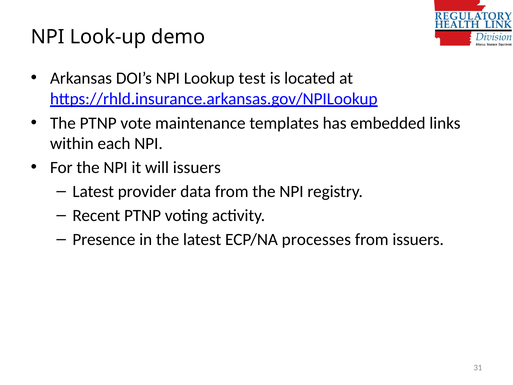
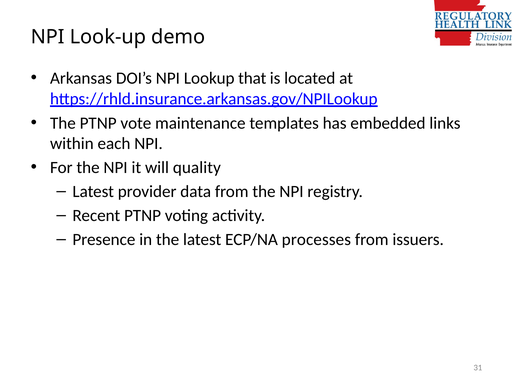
test: test -> that
will issuers: issuers -> quality
